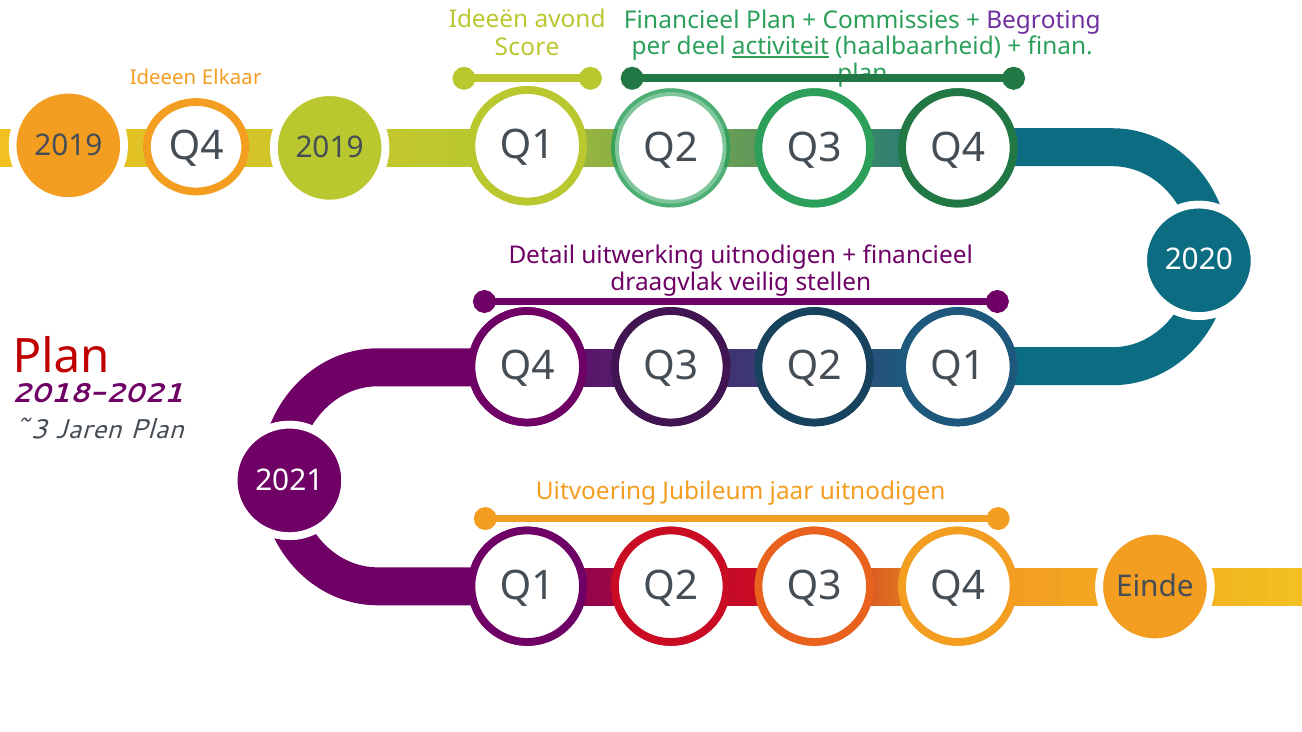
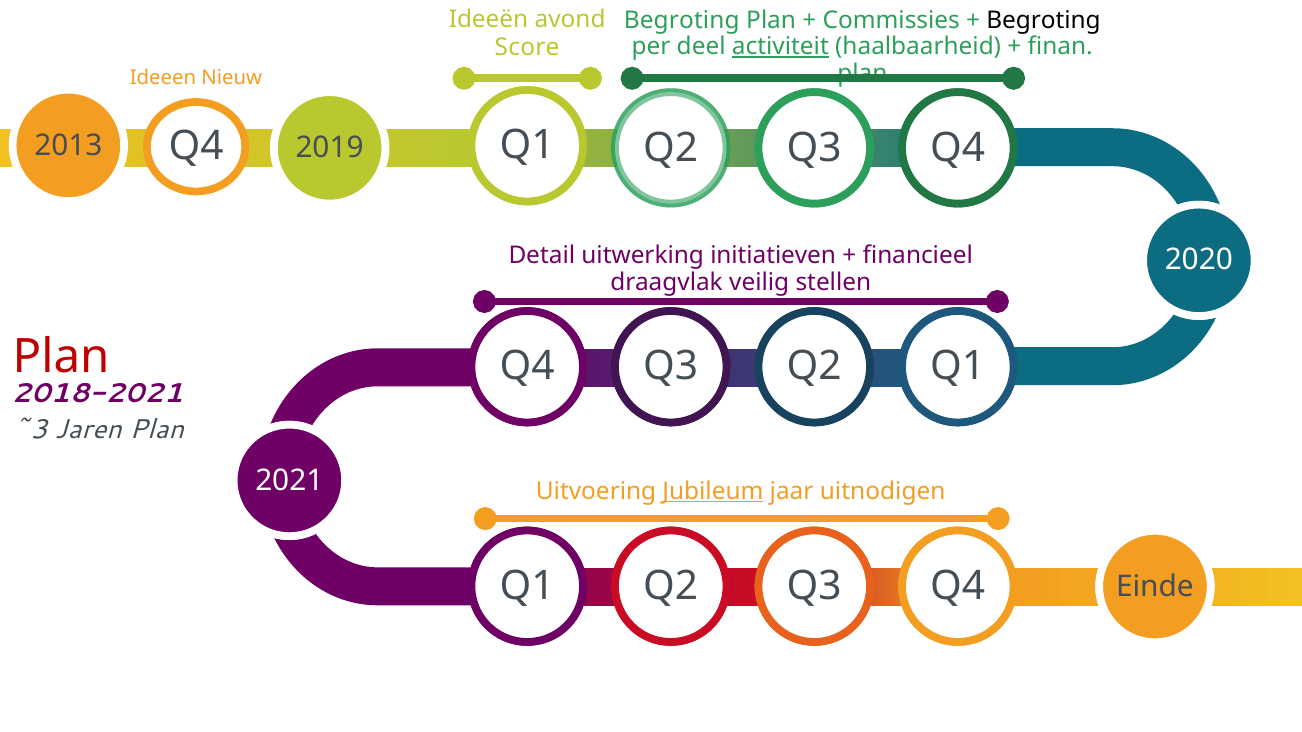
Financieel at (682, 20): Financieel -> Begroting
Begroting at (1044, 20) colour: purple -> black
Elkaar: Elkaar -> Nieuw
2019 at (68, 145): 2019 -> 2013
uitwerking uitnodigen: uitnodigen -> initiatieven
Jubileum underline: none -> present
